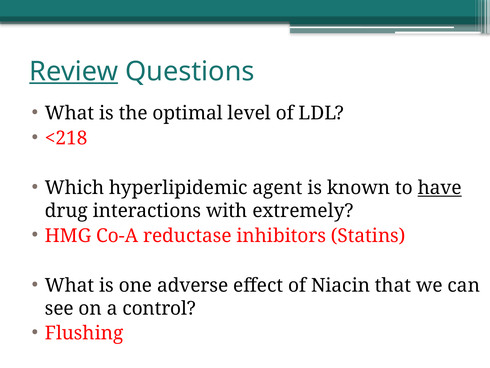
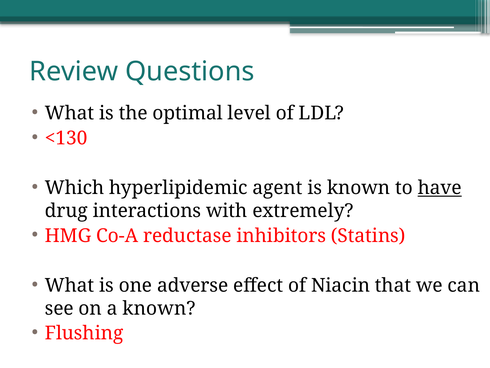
Review underline: present -> none
<218: <218 -> <130
a control: control -> known
